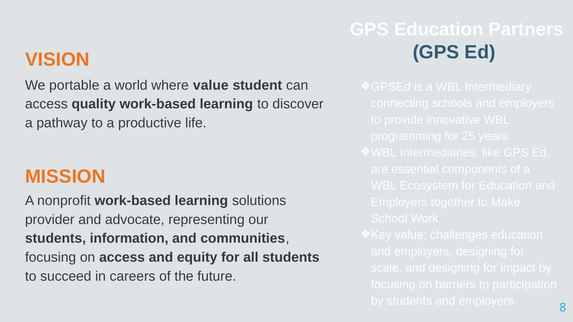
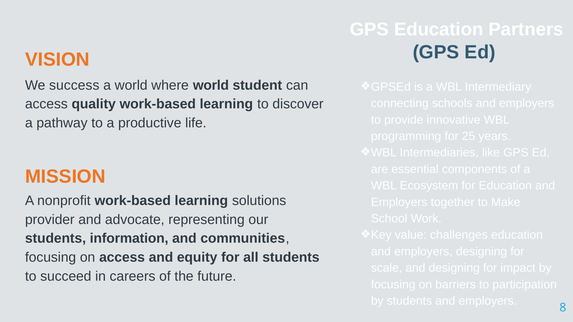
portable: portable -> success
where value: value -> world
